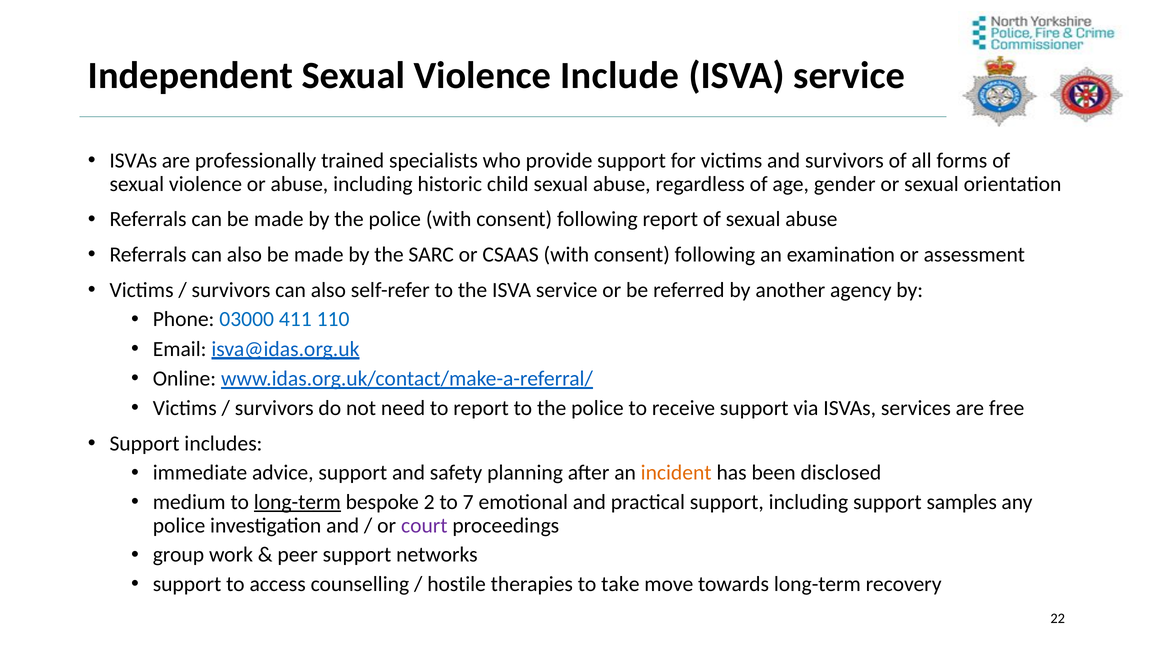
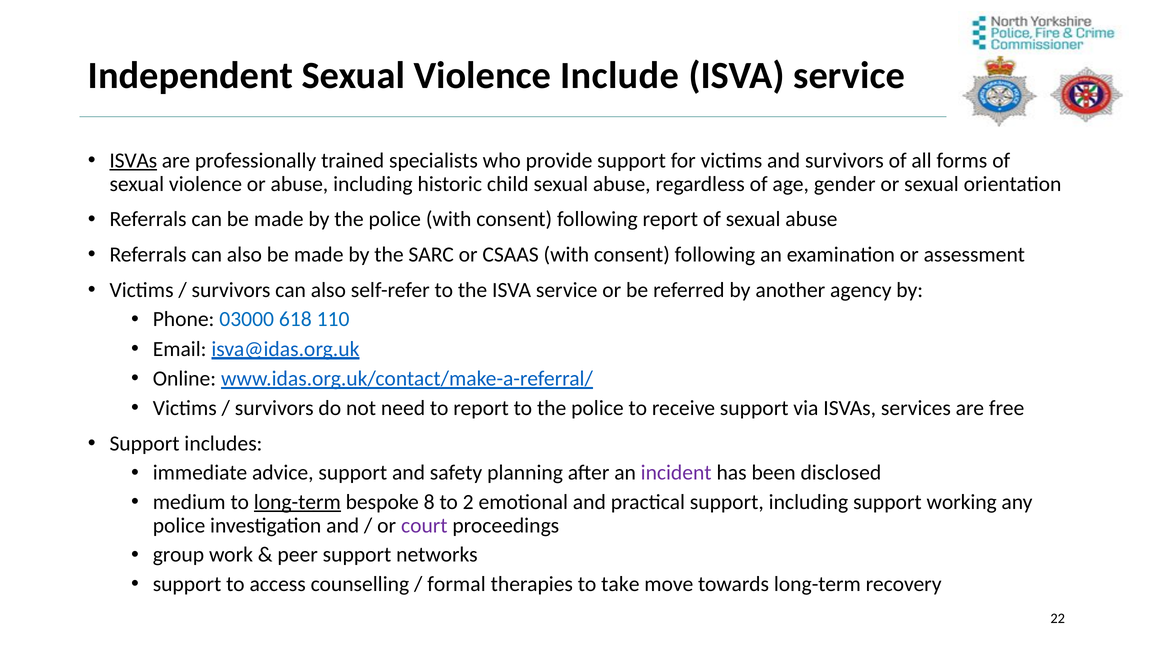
ISVAs at (133, 161) underline: none -> present
411: 411 -> 618
incident colour: orange -> purple
2: 2 -> 8
7: 7 -> 2
samples: samples -> working
hostile: hostile -> formal
